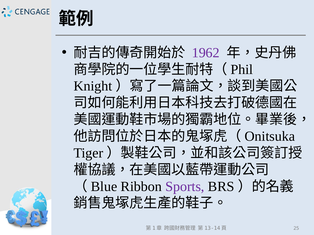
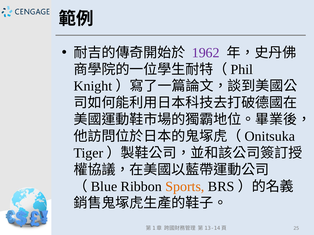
Sports colour: purple -> orange
